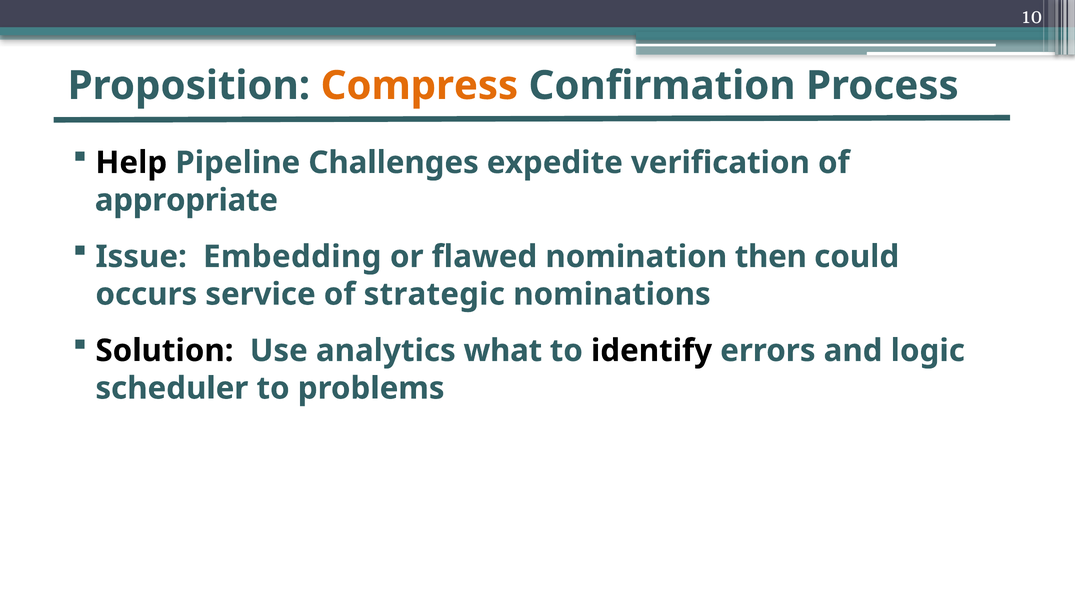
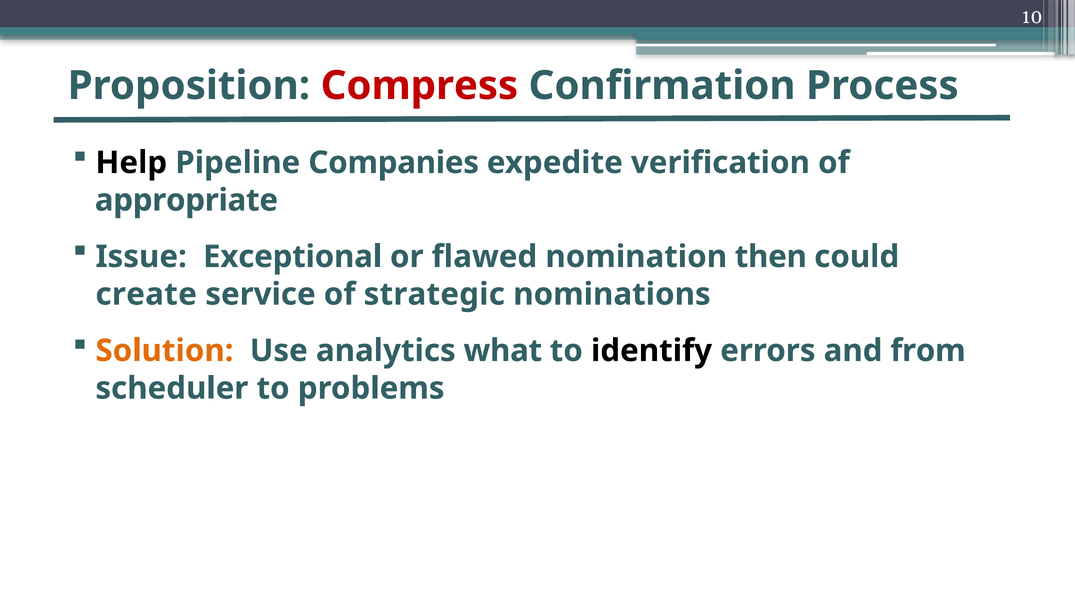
Compress colour: orange -> red
Challenges: Challenges -> Companies
Embedding: Embedding -> Exceptional
occurs: occurs -> create
Solution colour: black -> orange
logic: logic -> from
